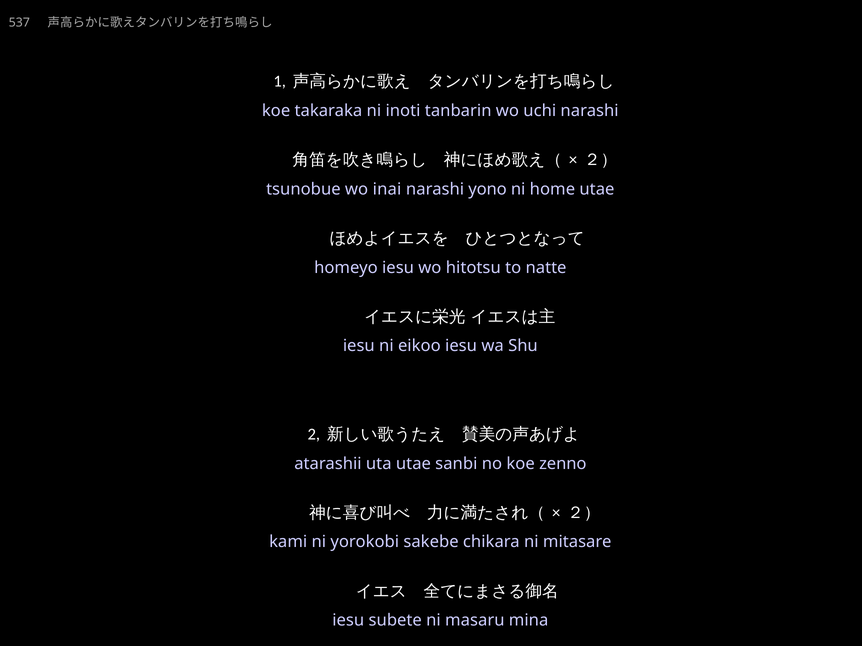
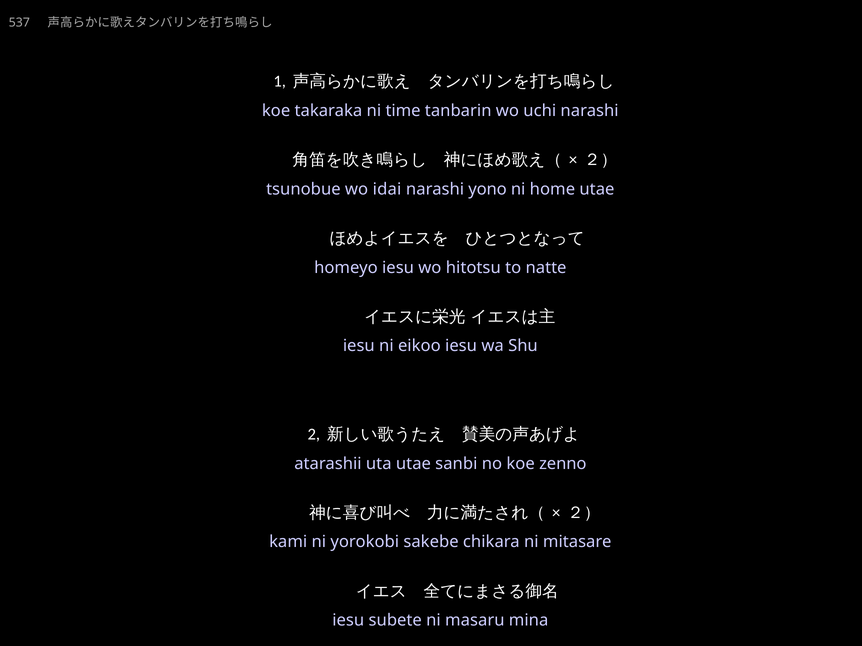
inoti: inoti -> time
inai: inai -> idai
